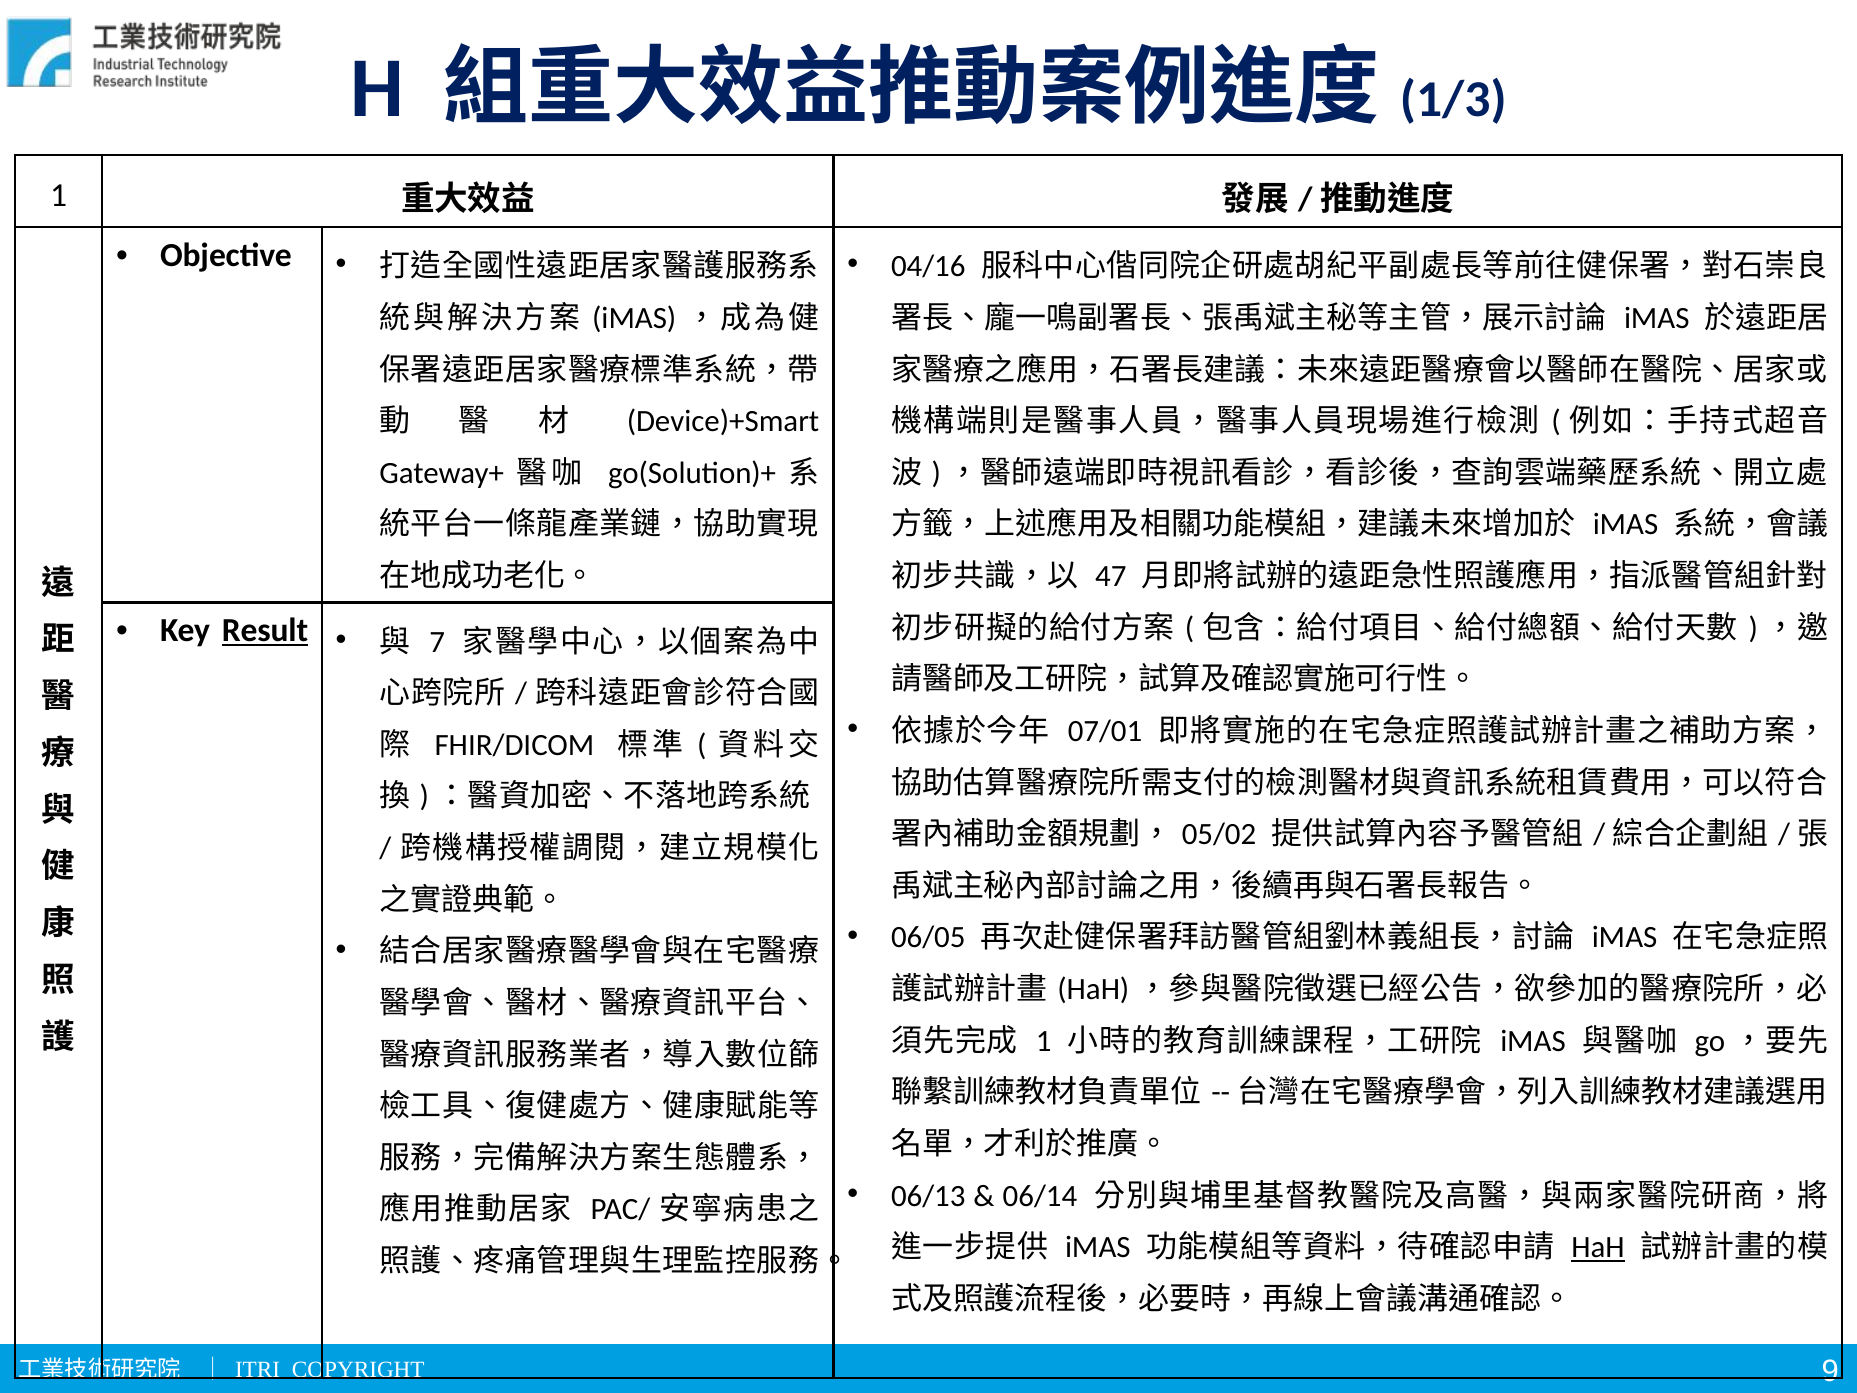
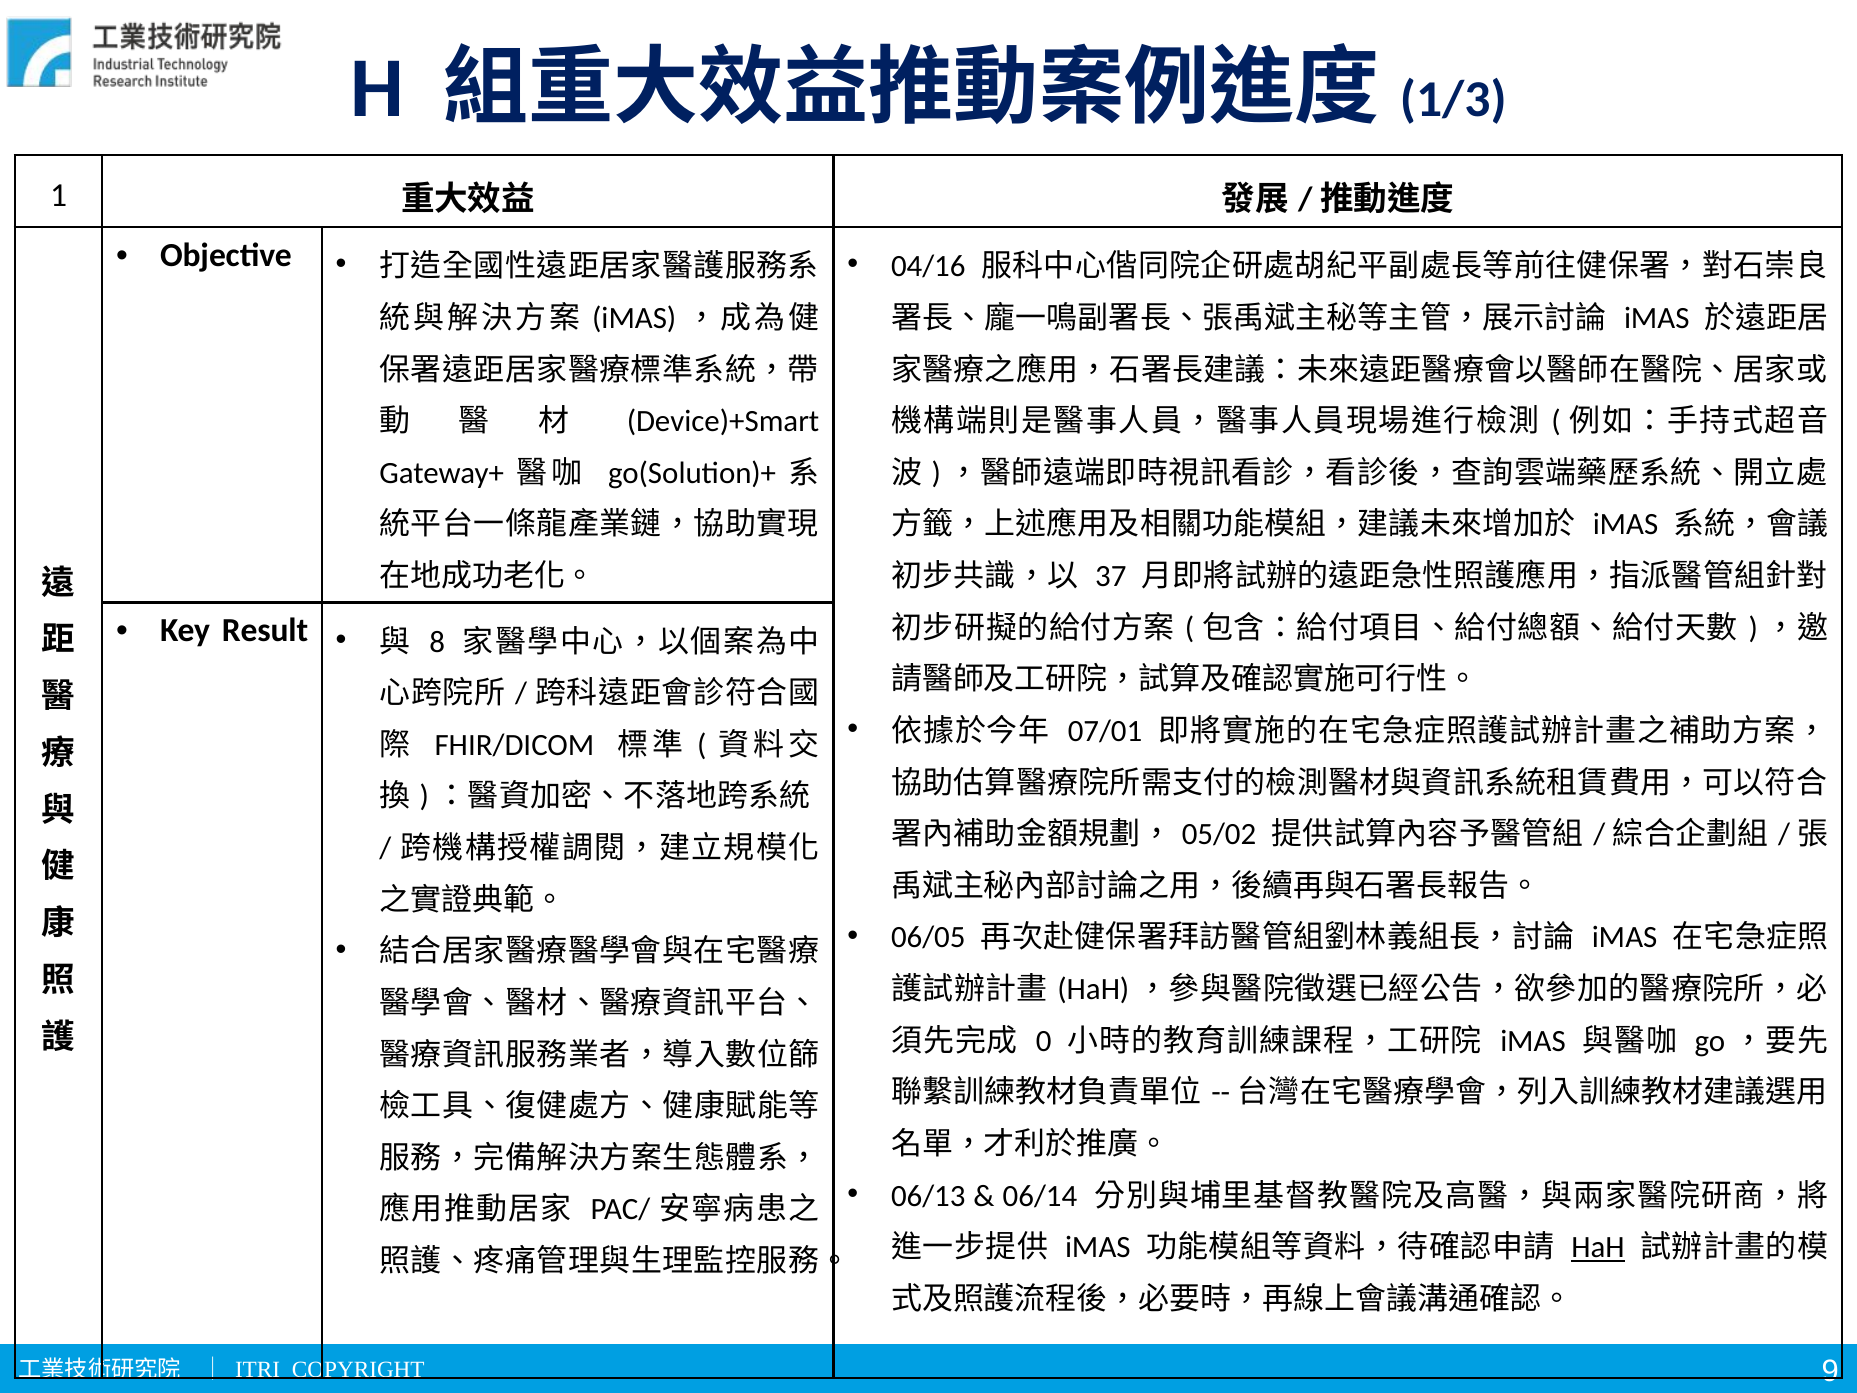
47: 47 -> 37
Result underline: present -> none
7: 7 -> 8
1 at (1044, 1041): 1 -> 0
